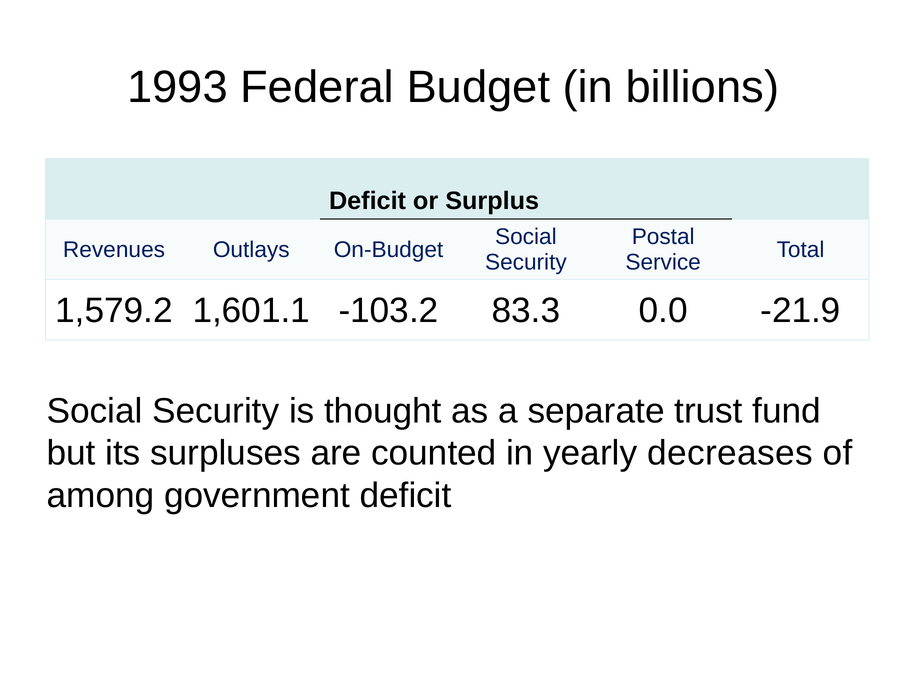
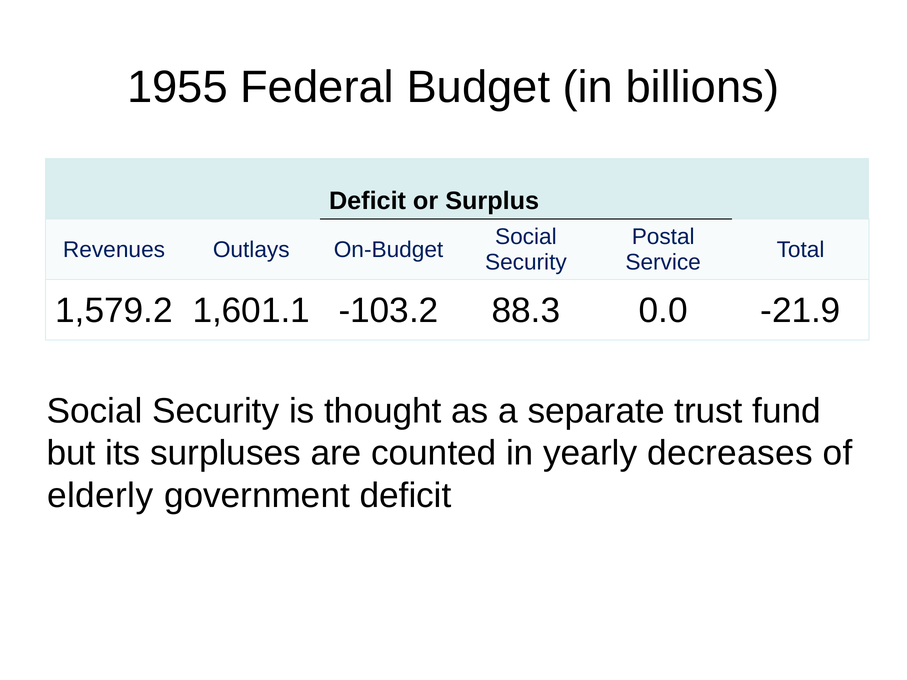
1993: 1993 -> 1955
83.3: 83.3 -> 88.3
among: among -> elderly
